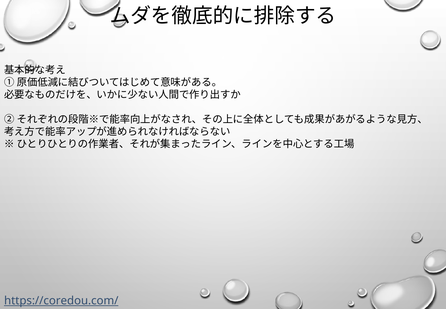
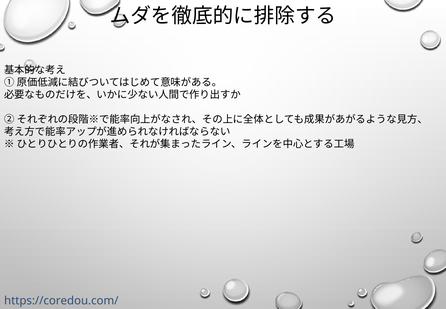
https://coredou.com/ underline: present -> none
